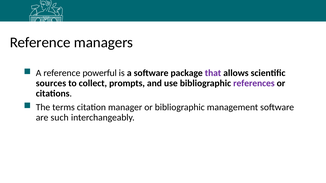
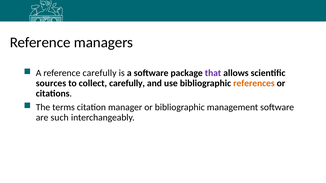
reference powerful: powerful -> carefully
collect prompts: prompts -> carefully
references colour: purple -> orange
